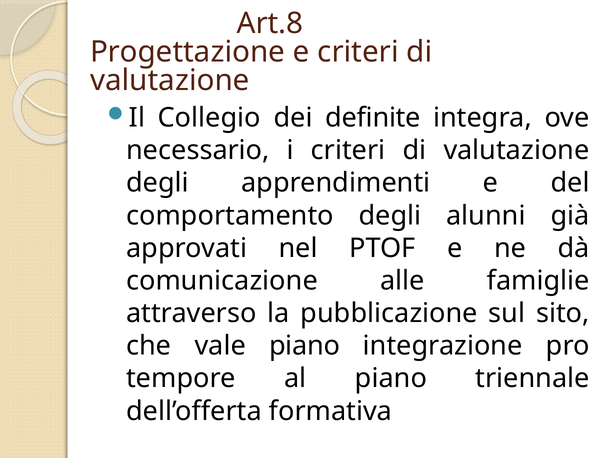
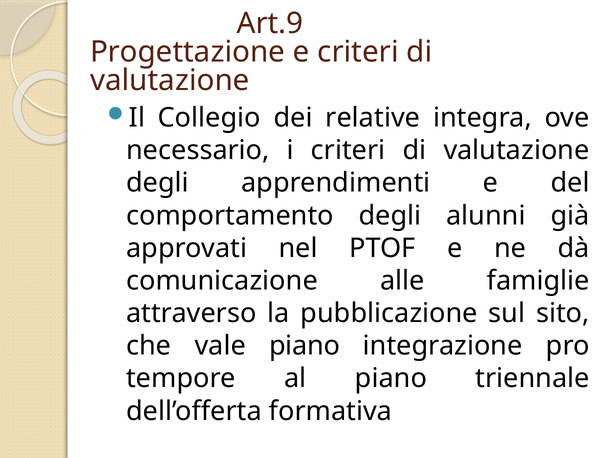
Art.8: Art.8 -> Art.9
definite: definite -> relative
